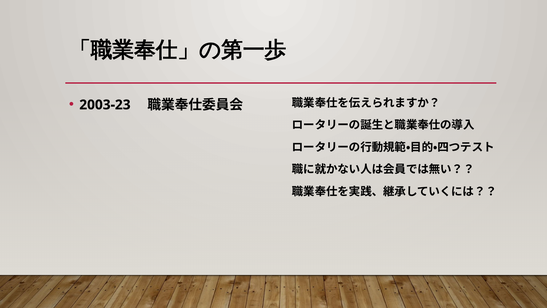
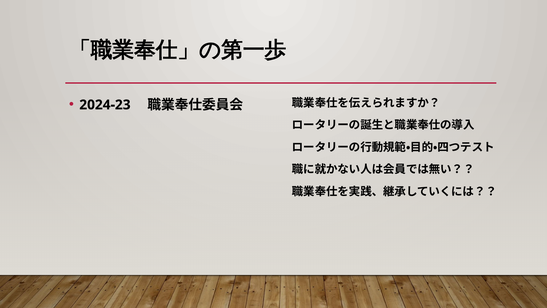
2003-23: 2003-23 -> 2024-23
